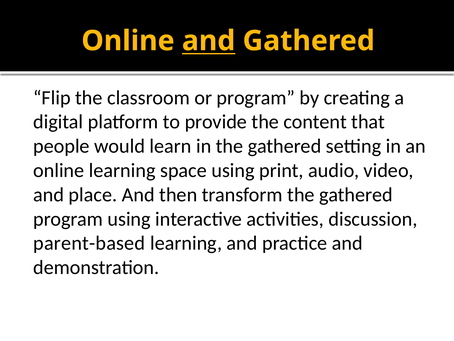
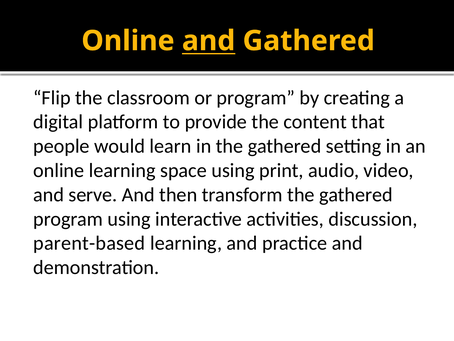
place: place -> serve
